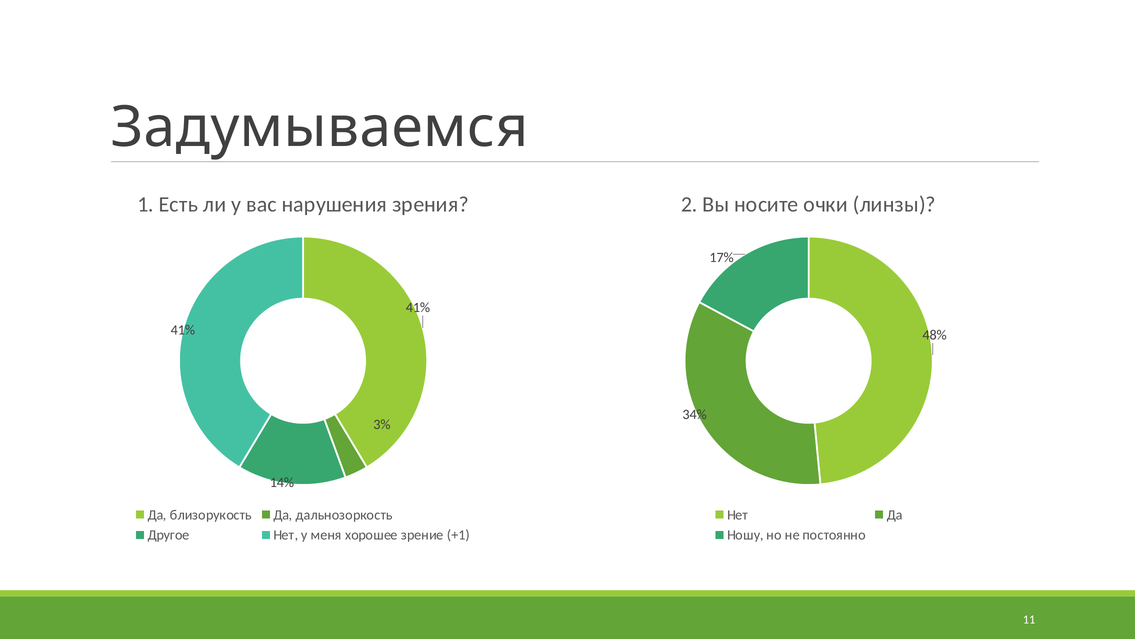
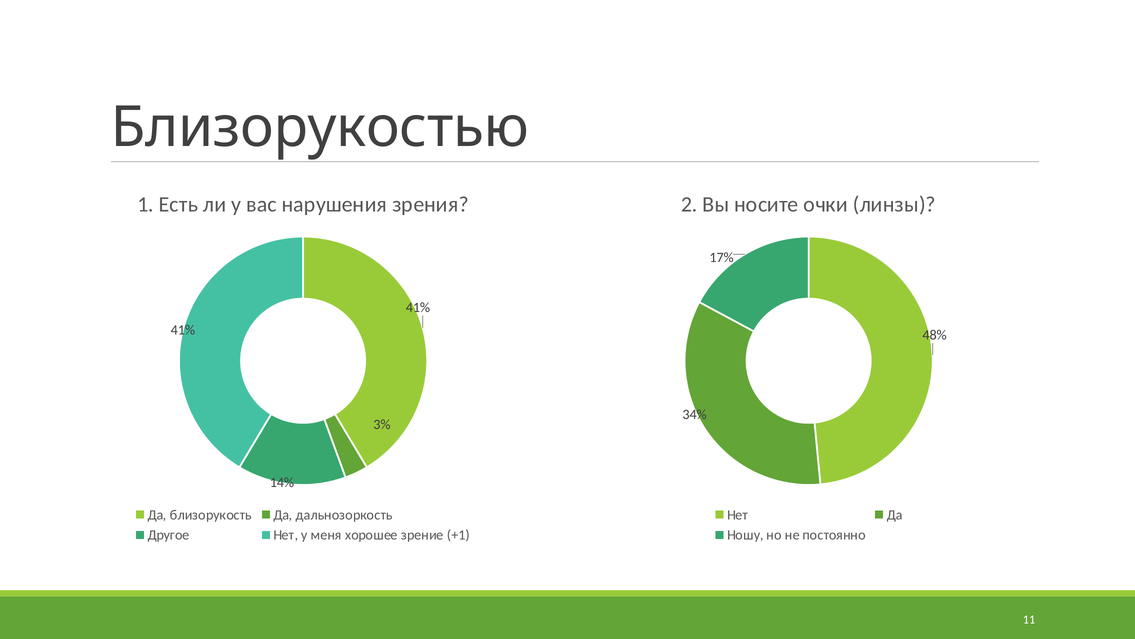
Задумываемся: Задумываемся -> Близорукостью
